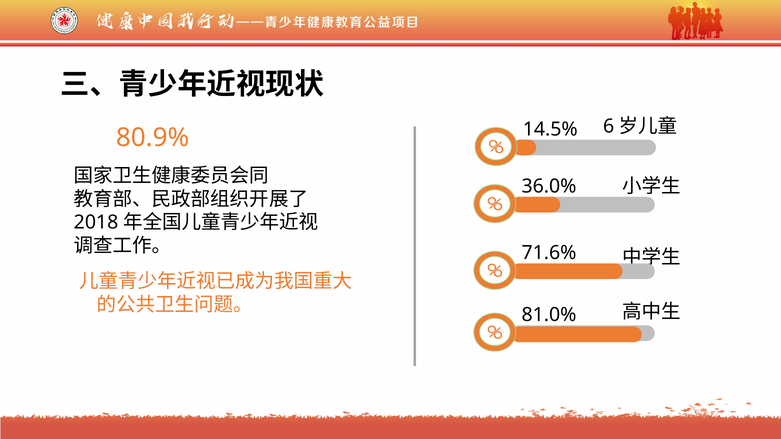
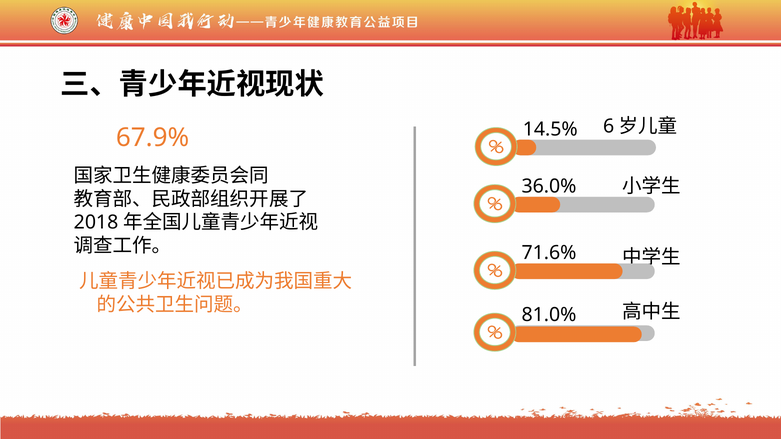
80.9%: 80.9% -> 67.9%
